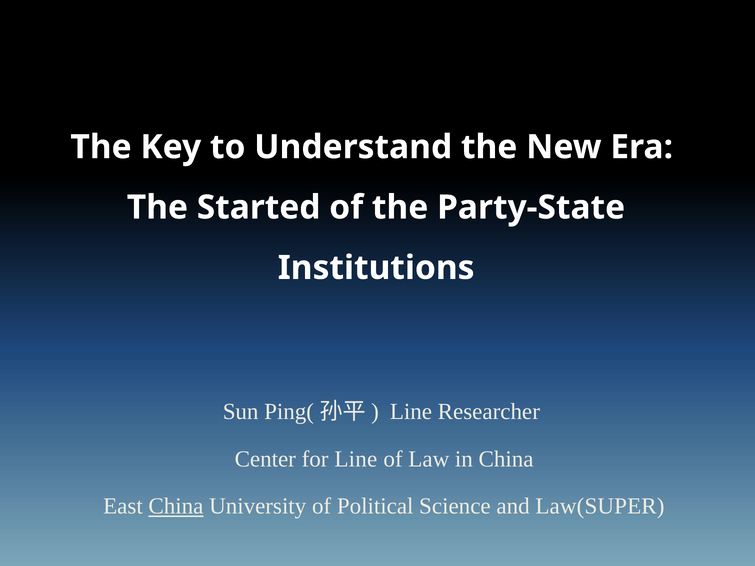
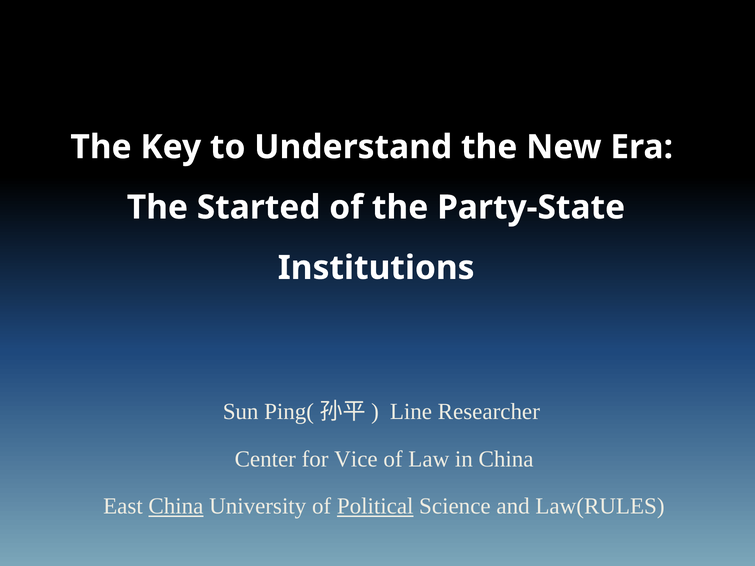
for Line: Line -> Vice
Political underline: none -> present
Law(SUPER: Law(SUPER -> Law(RULES
